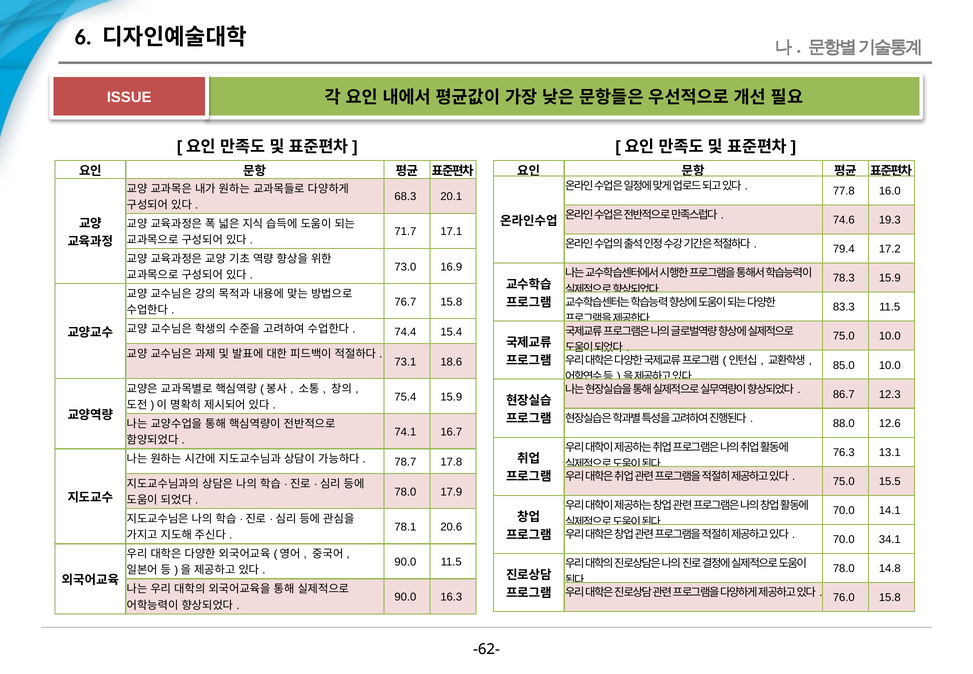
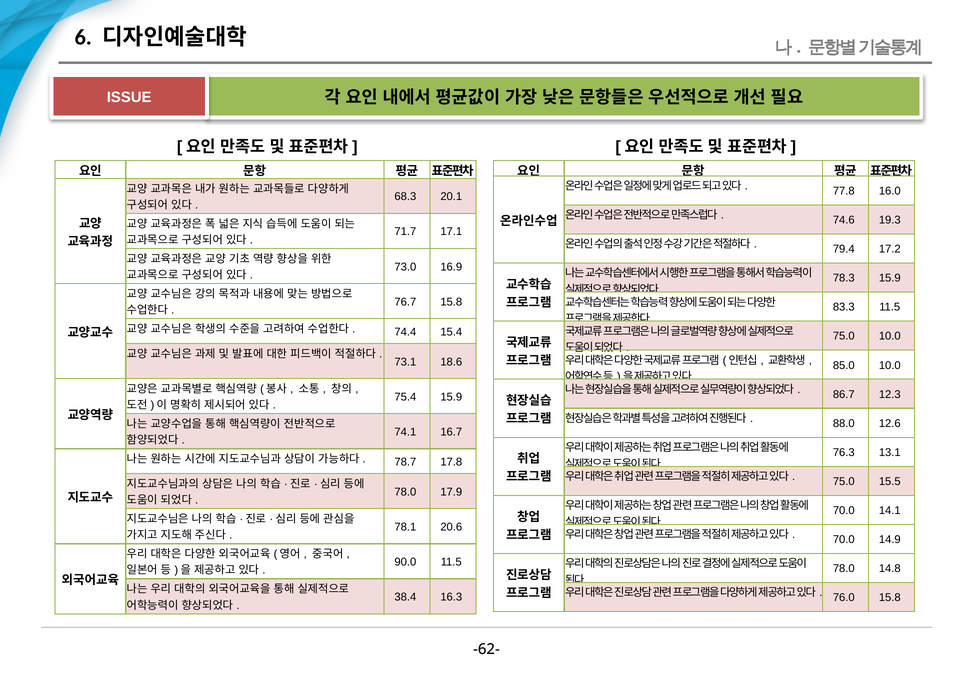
34.1: 34.1 -> 14.9
90.0 at (405, 597): 90.0 -> 38.4
